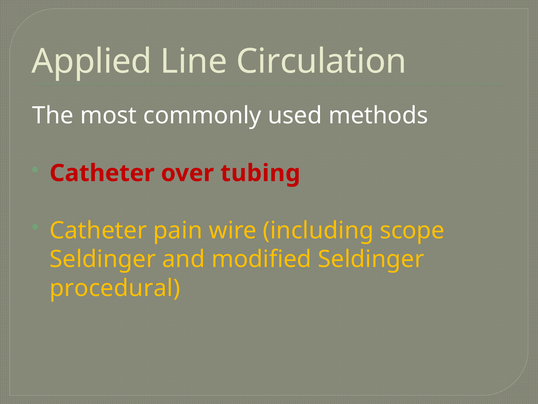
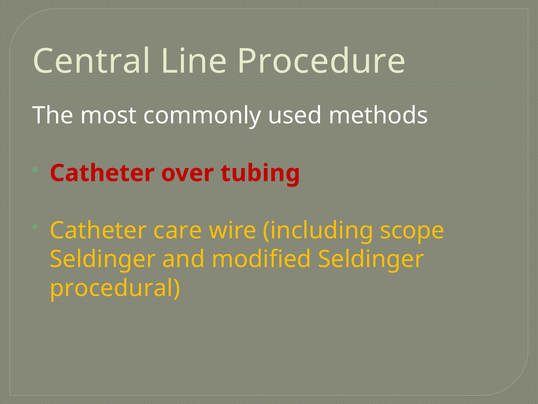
Applied: Applied -> Central
Circulation: Circulation -> Procedure
pain: pain -> care
